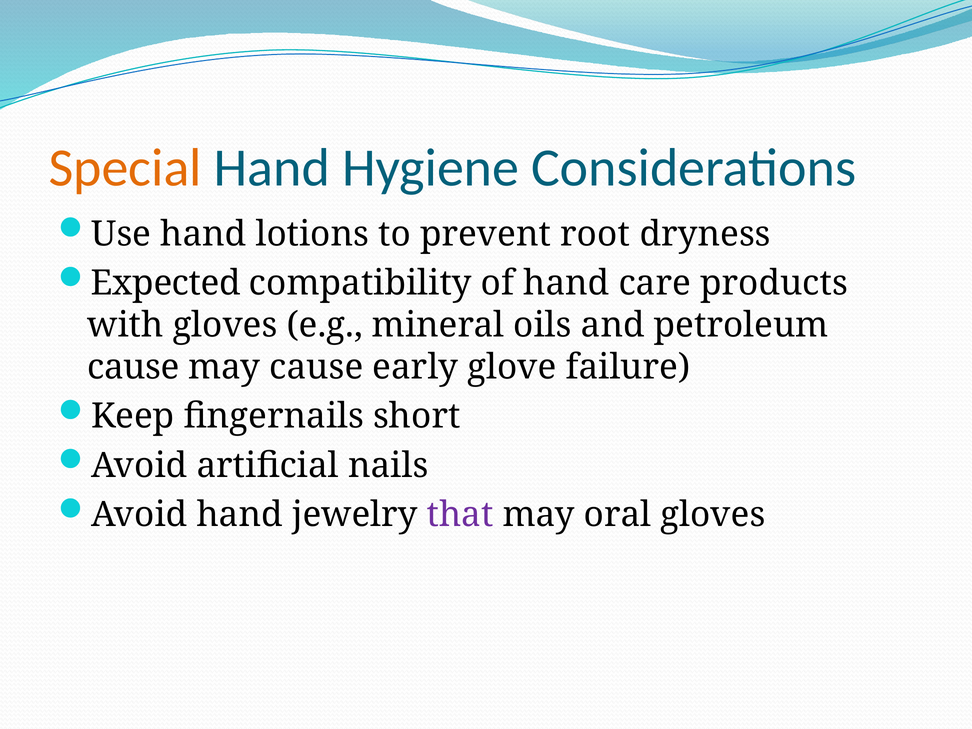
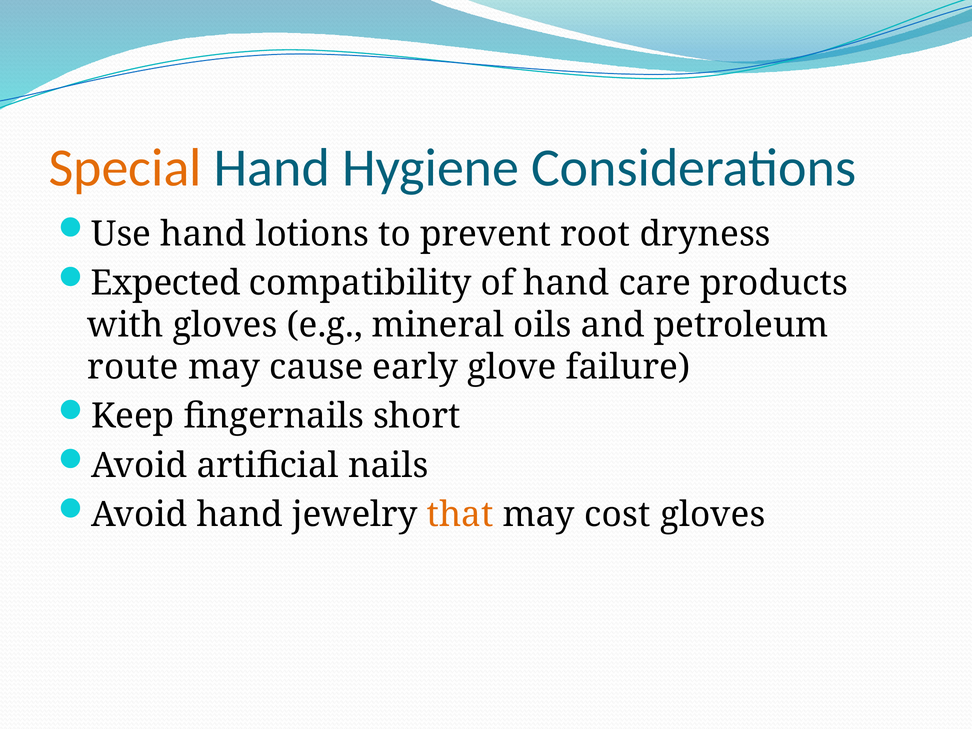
cause at (133, 367): cause -> route
that colour: purple -> orange
oral: oral -> cost
